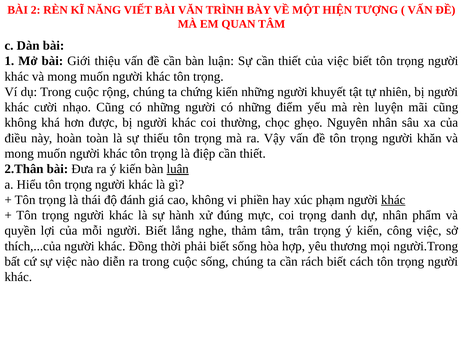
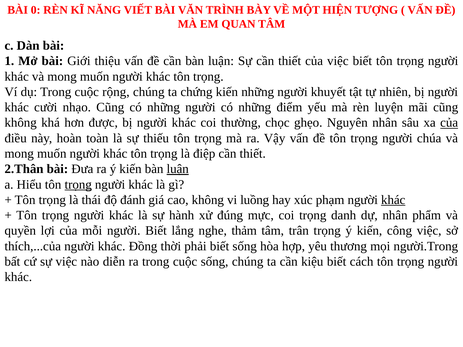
2: 2 -> 0
của at (449, 123) underline: none -> present
khăn: khăn -> chúa
trọng at (78, 185) underline: none -> present
phiền: phiền -> luồng
rách: rách -> kiệu
